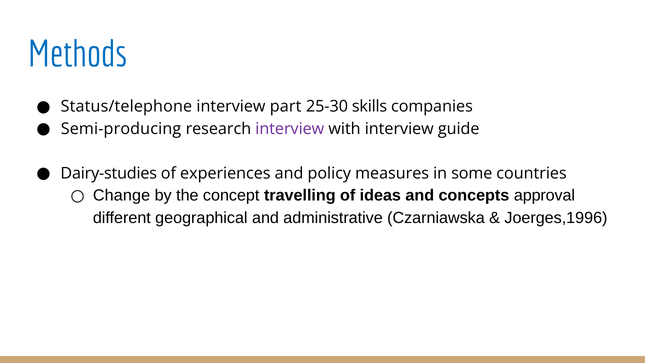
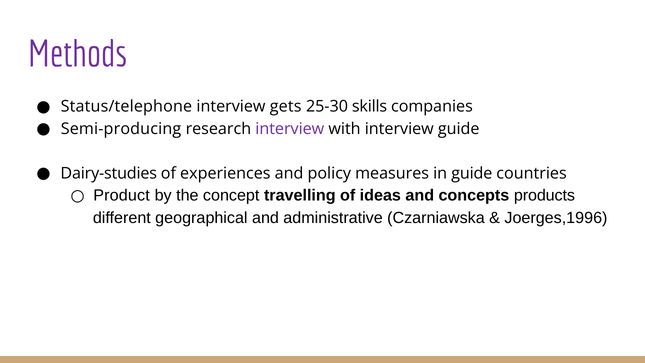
Methods colour: blue -> purple
part: part -> gets
in some: some -> guide
Change: Change -> Product
approval: approval -> products
